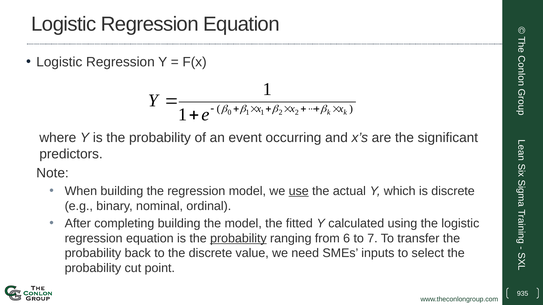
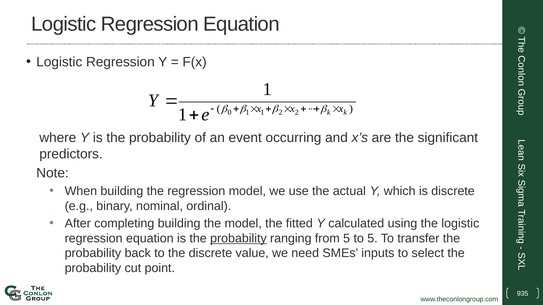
use underline: present -> none
from 6: 6 -> 5
to 7: 7 -> 5
